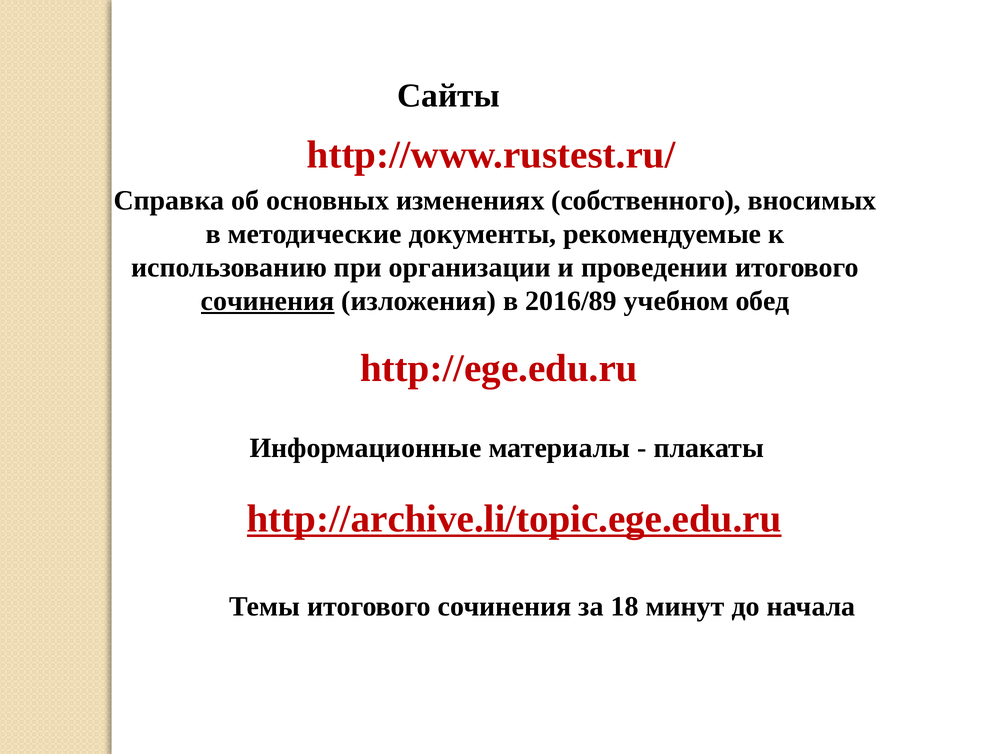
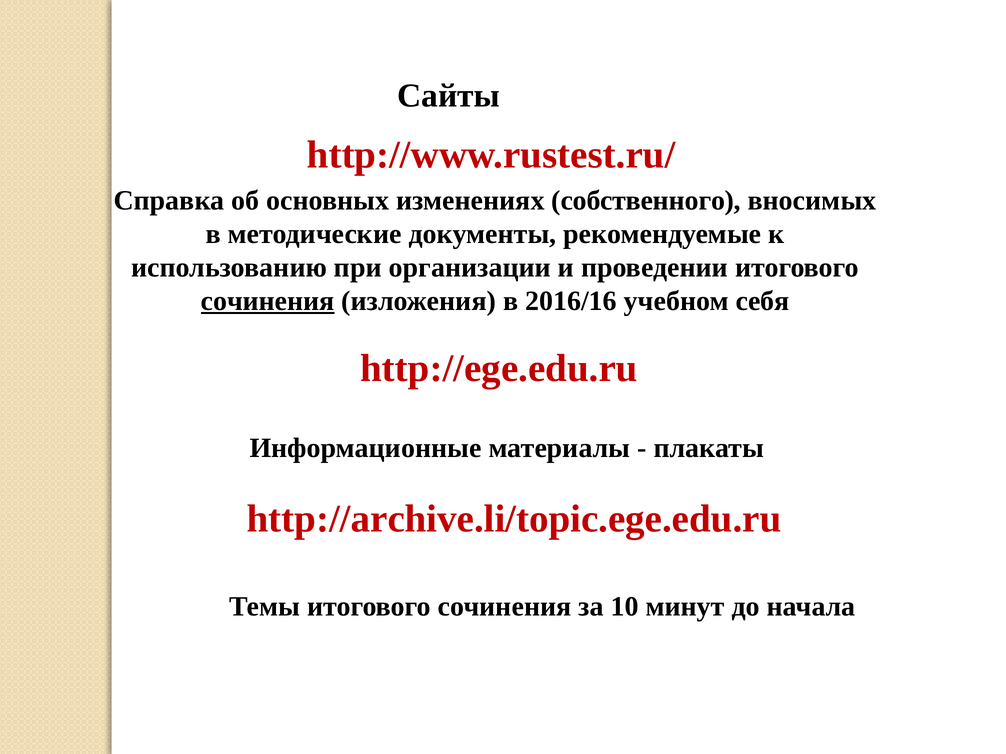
2016/89: 2016/89 -> 2016/16
обед: обед -> себя
http://archive.li/topic.ege.edu.ru underline: present -> none
18: 18 -> 10
